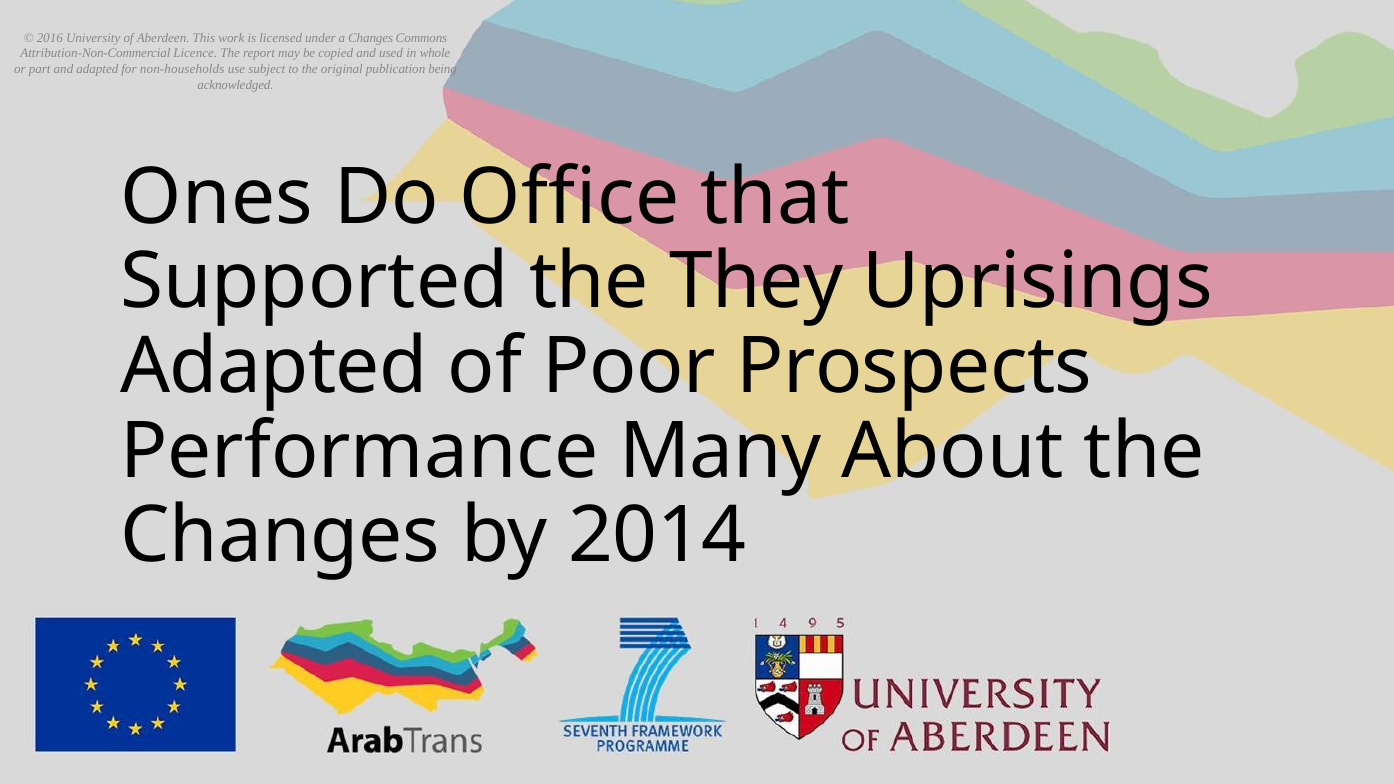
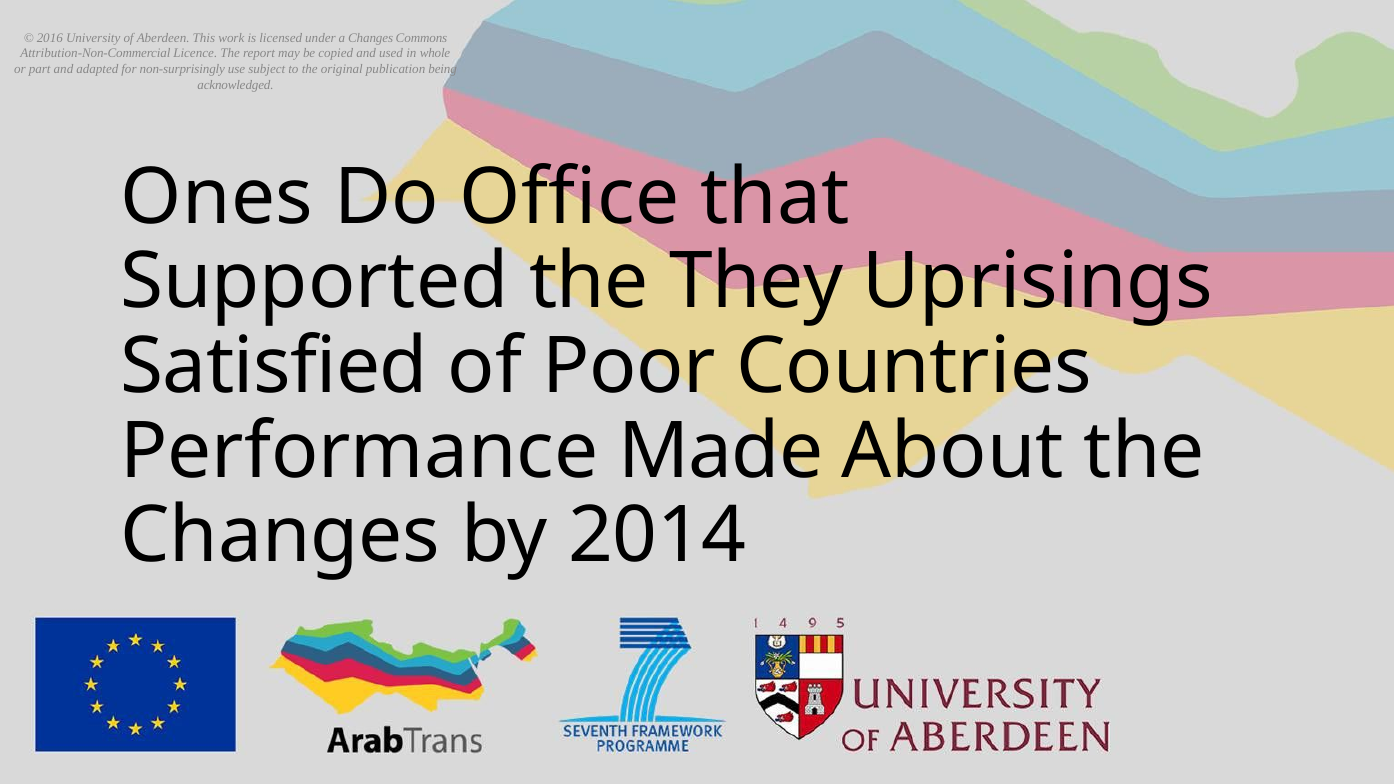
non-households: non-households -> non-surprisingly
Adapted at (274, 367): Adapted -> Satisfied
Prospects: Prospects -> Countries
Many: Many -> Made
